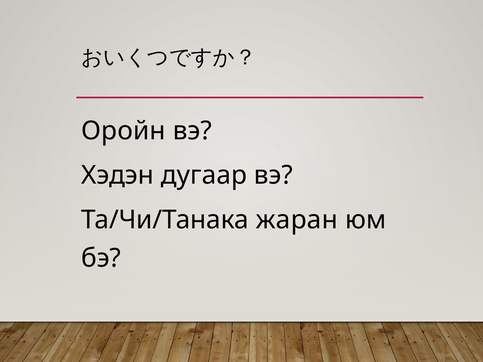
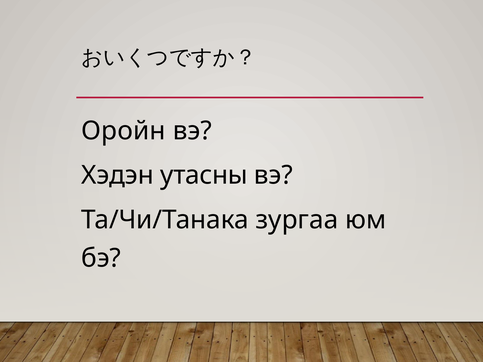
дугаар: дугаар -> утасны
жаран: жаран -> зургаа
